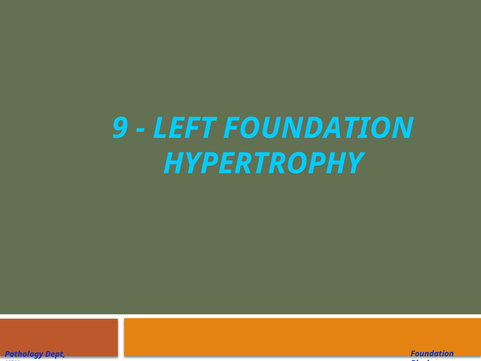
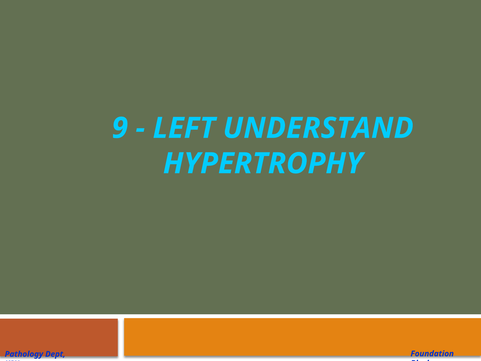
LEFT FOUNDATION: FOUNDATION -> UNDERSTAND
